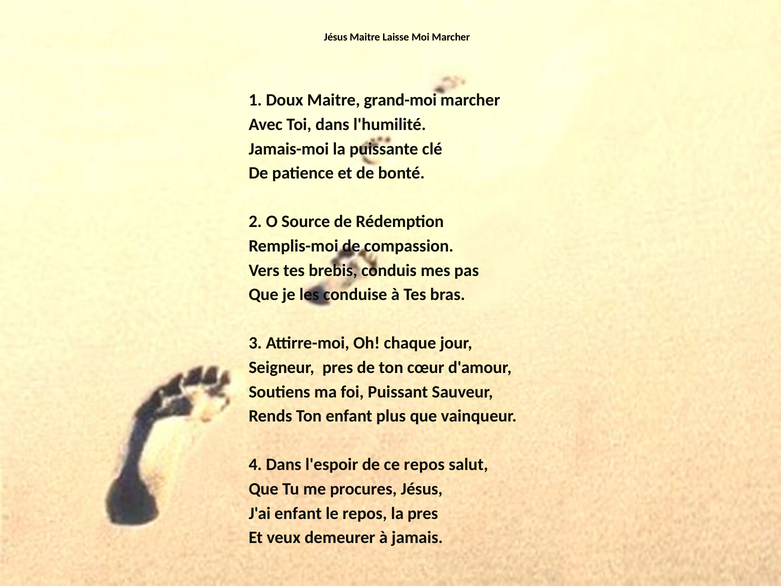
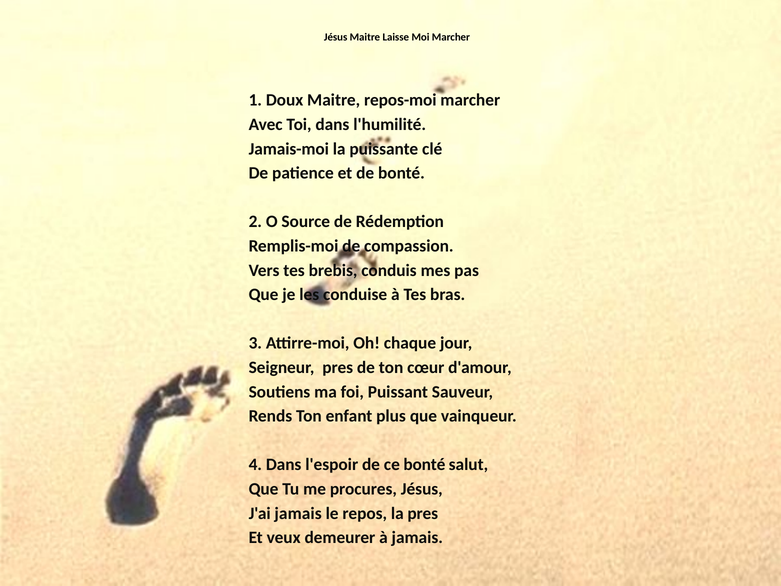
grand-moi: grand-moi -> repos-moi
ce repos: repos -> bonté
J'ai enfant: enfant -> jamais
